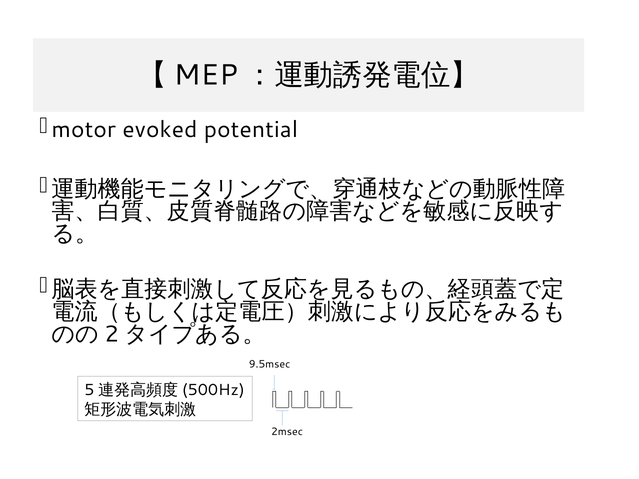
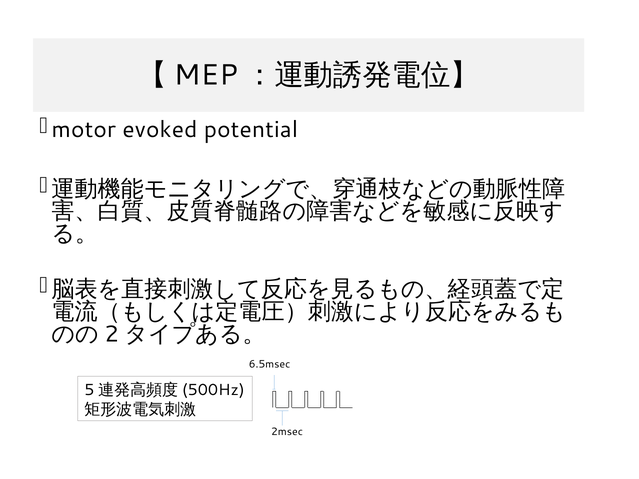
9.5msec: 9.5msec -> 6.5msec
